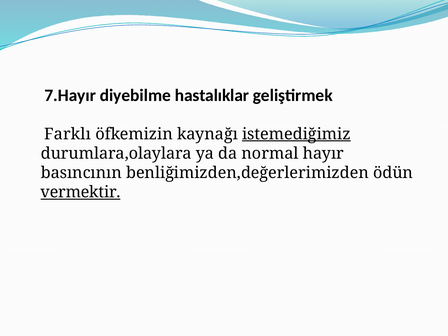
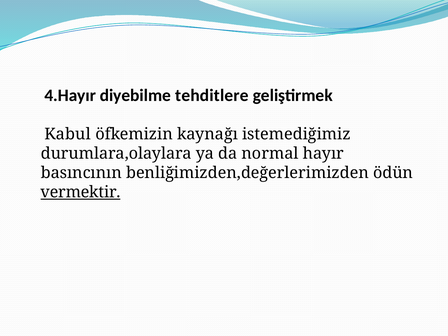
7.Hayır: 7.Hayır -> 4.Hayır
hastalıklar: hastalıklar -> tehditlere
Farklı: Farklı -> Kabul
istemediğimiz underline: present -> none
